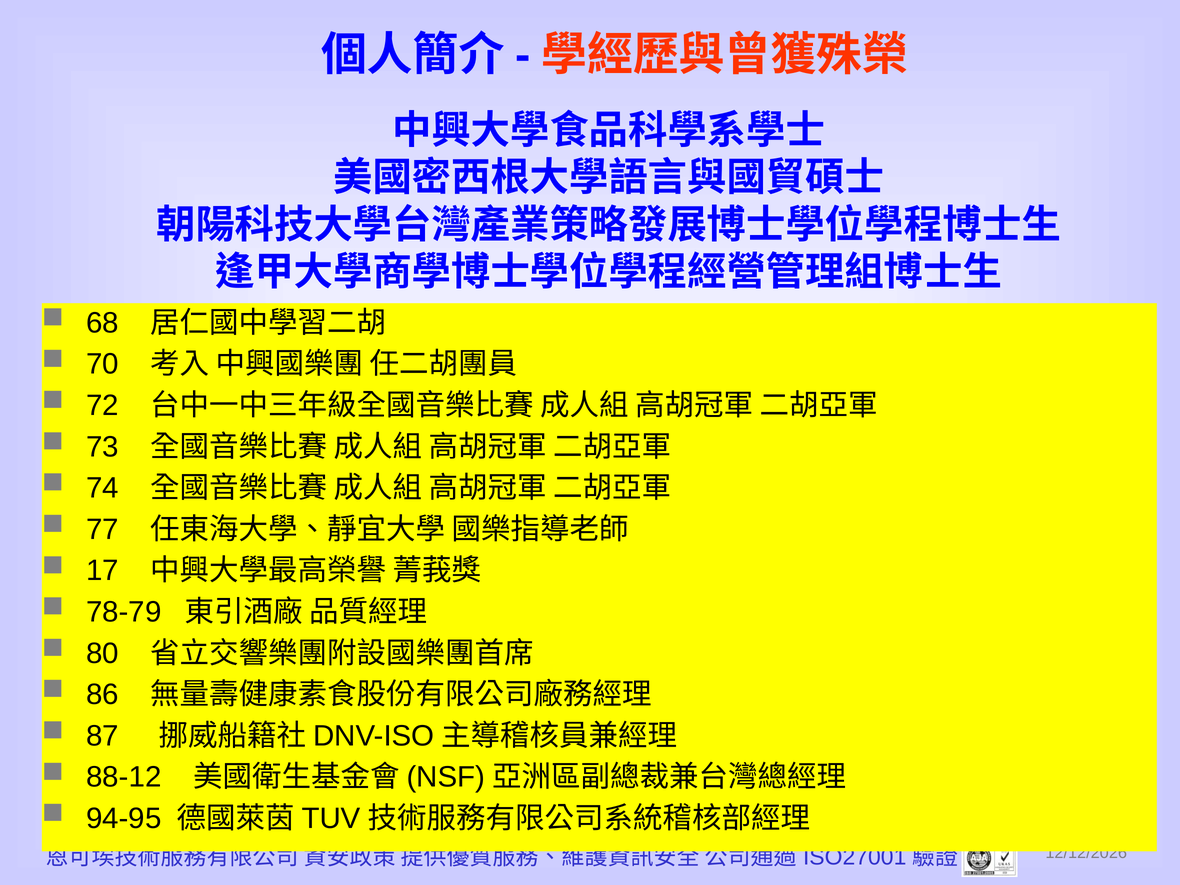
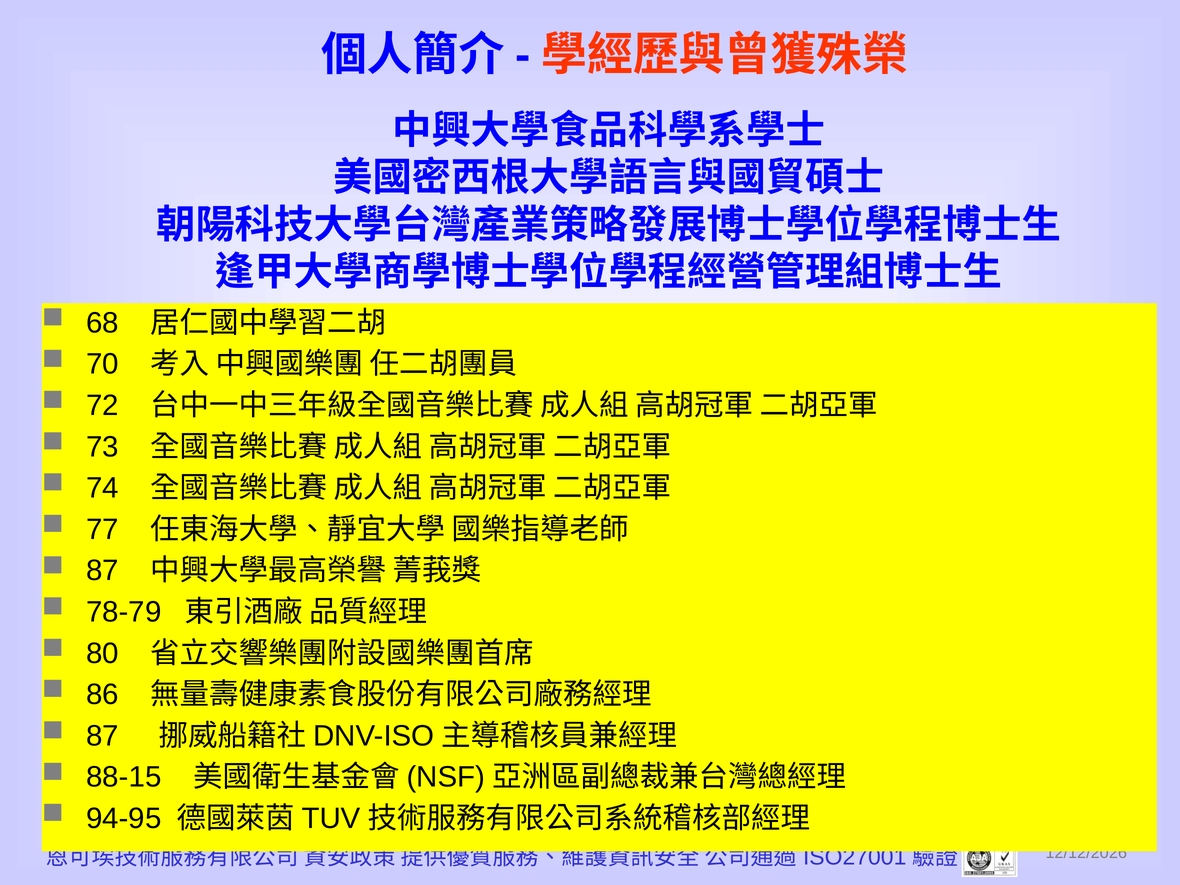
17 at (102, 571): 17 -> 87
88-12: 88-12 -> 88-15
